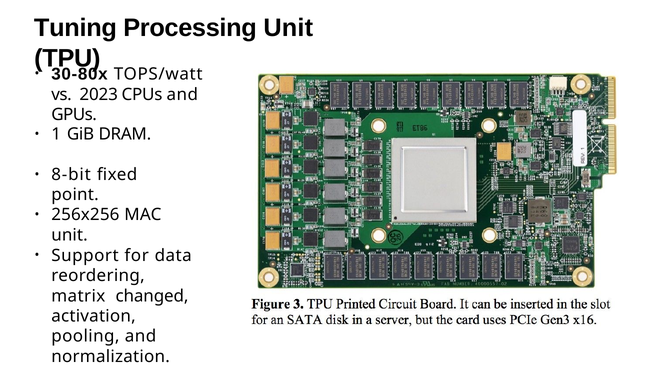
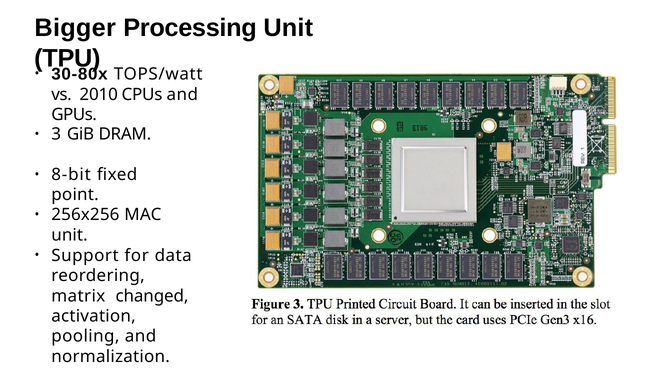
Tuning: Tuning -> Bigger
2023: 2023 -> 2010
1: 1 -> 3
